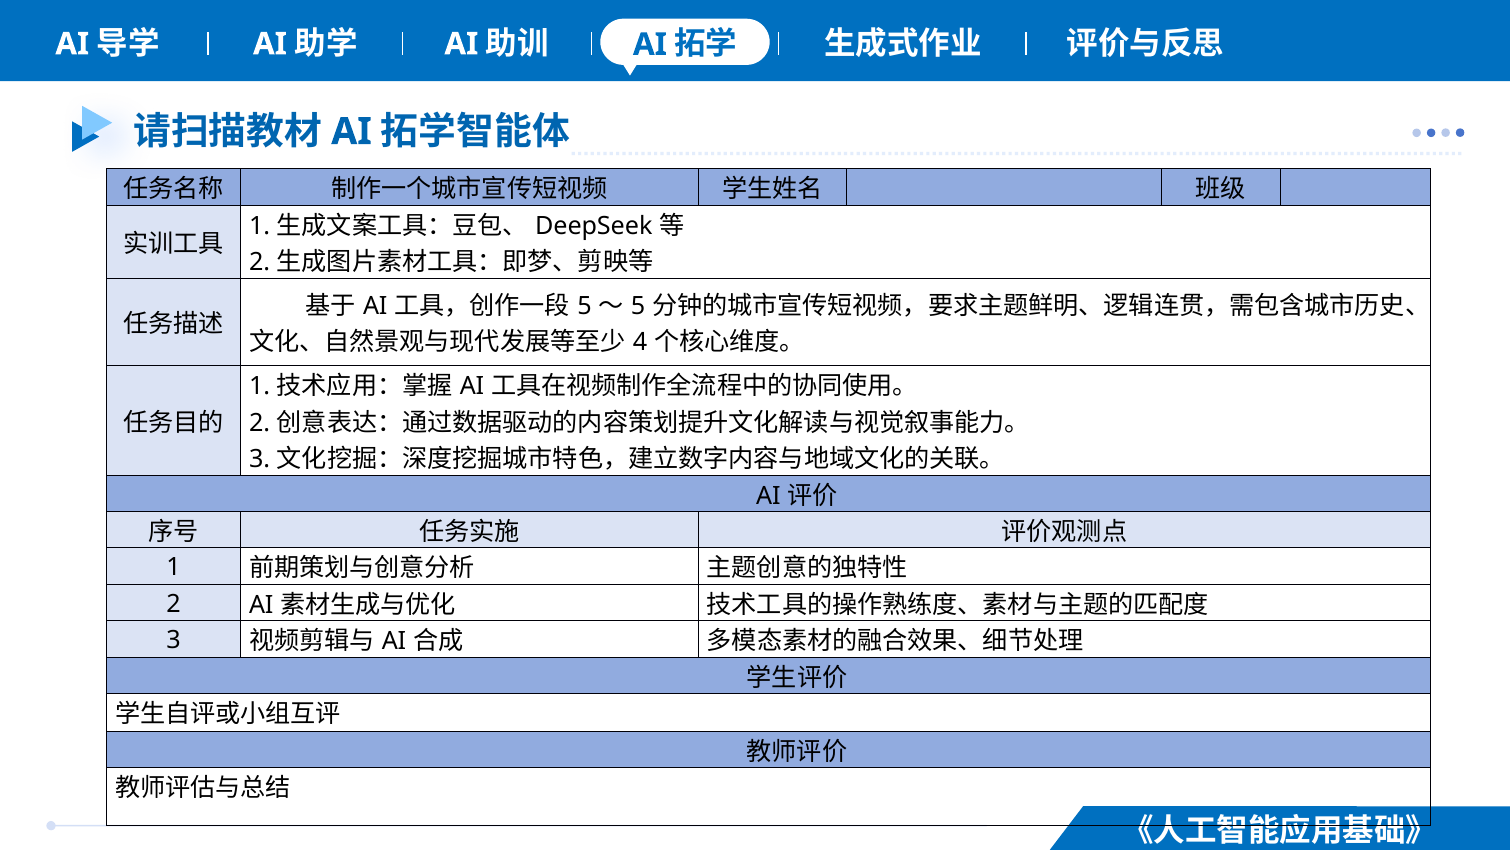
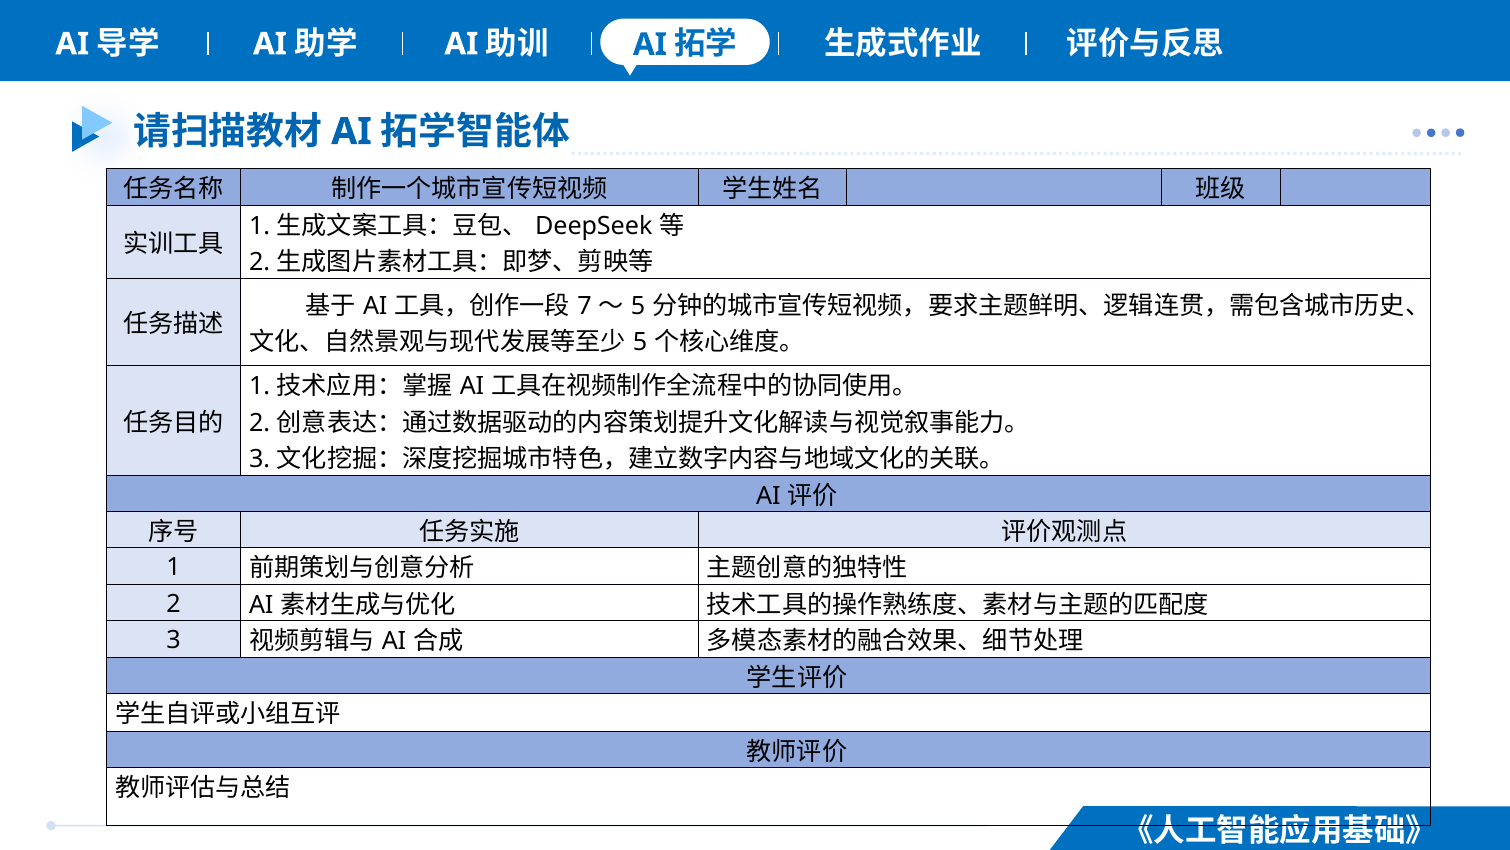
5 at (585, 306): 5 -> 7
4 at (640, 342): 4 -> 5
